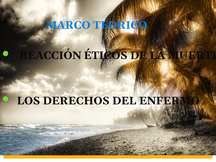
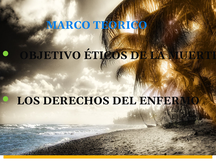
REACCIÓN: REACCIÓN -> OBJETIVO
